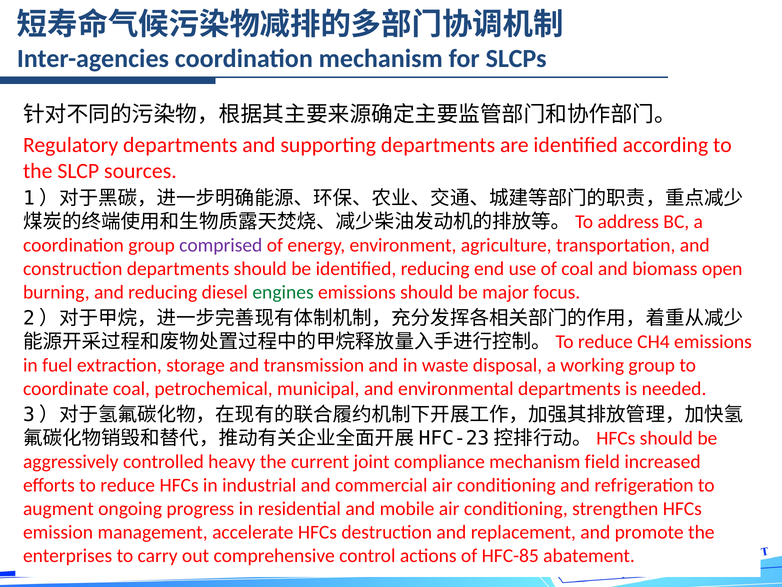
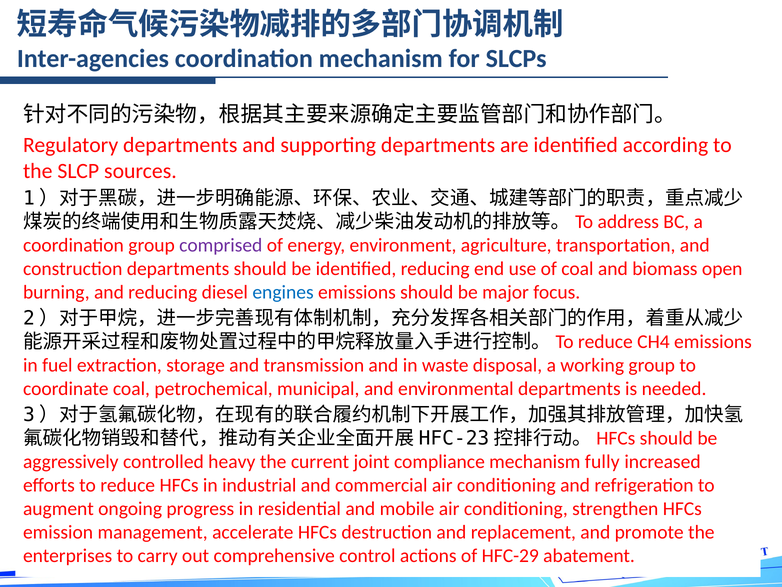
engines colour: green -> blue
field: field -> fully
HFC-85: HFC-85 -> HFC-29
